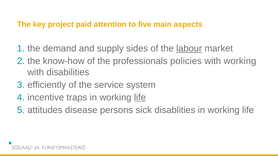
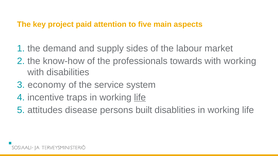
labour underline: present -> none
policies: policies -> towards
efficiently: efficiently -> economy
sick: sick -> built
